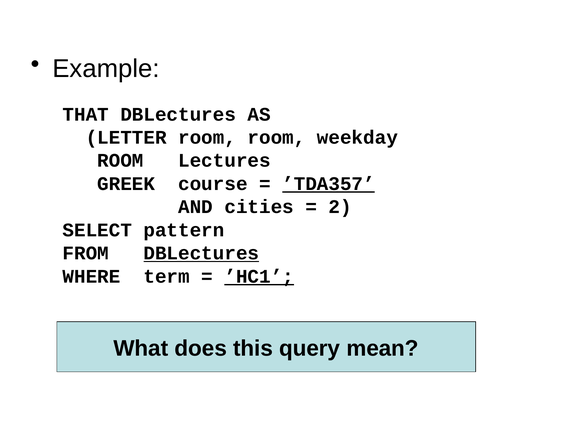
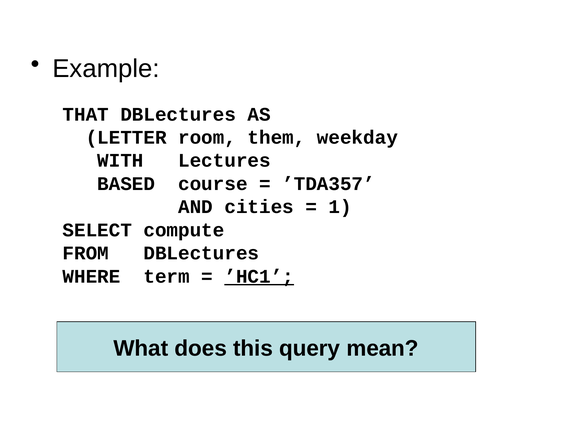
room room: room -> them
ROOM at (120, 160): ROOM -> WITH
GREEK: GREEK -> BASED
’TDA357 underline: present -> none
2: 2 -> 1
pattern: pattern -> compute
DBLectures at (201, 253) underline: present -> none
